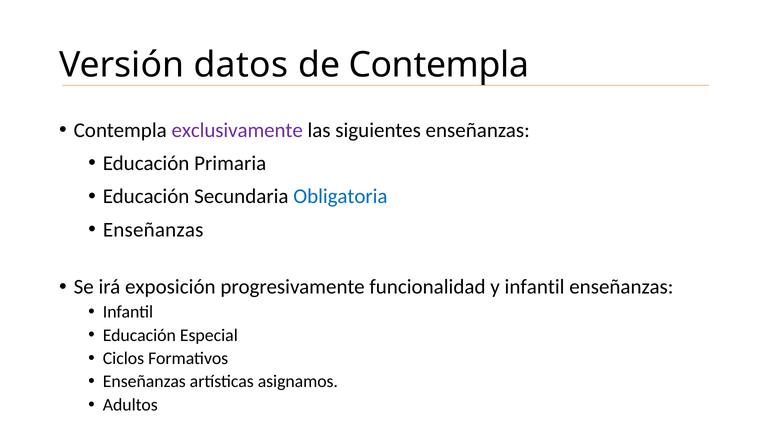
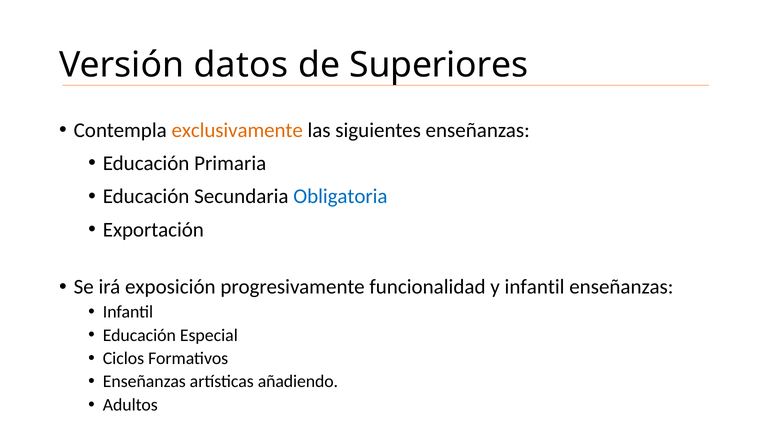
de Contempla: Contempla -> Superiores
exclusivamente colour: purple -> orange
Enseñanzas at (153, 230): Enseñanzas -> Exportación
asignamos: asignamos -> añadiendo
